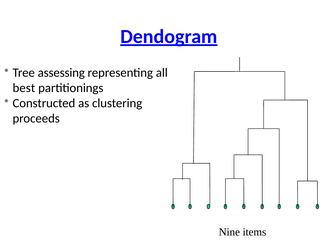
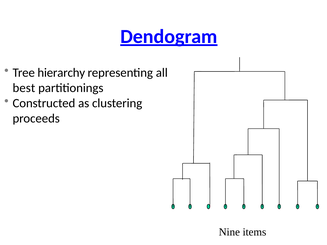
assessing: assessing -> hierarchy
